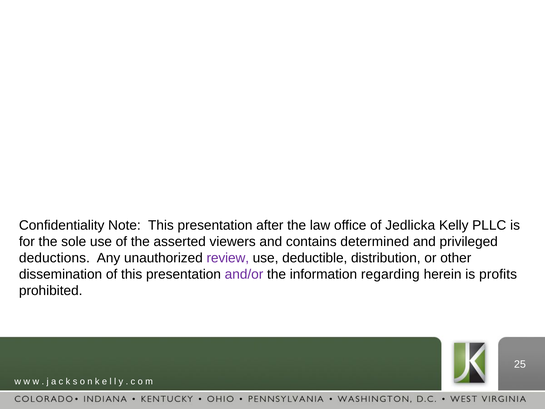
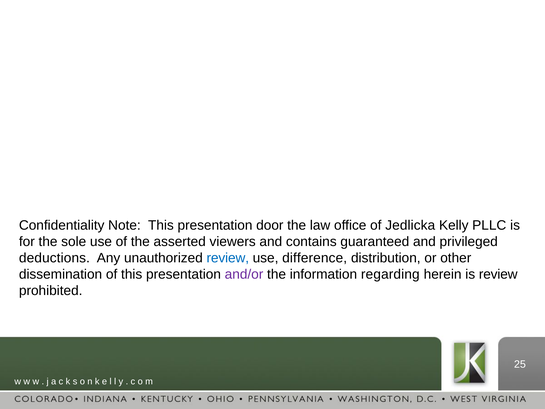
after: after -> door
determined: determined -> guaranteed
review at (228, 258) colour: purple -> blue
deductible: deductible -> difference
is profits: profits -> review
